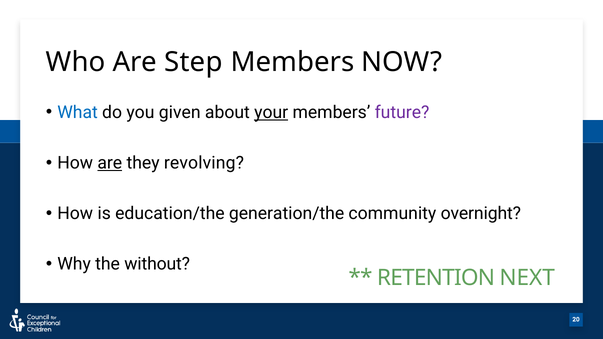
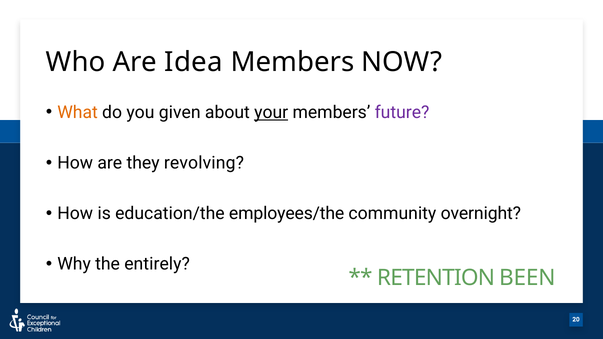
Step: Step -> Idea
What colour: blue -> orange
are at (110, 163) underline: present -> none
generation/the: generation/the -> employees/the
without: without -> entirely
NEXT: NEXT -> BEEN
